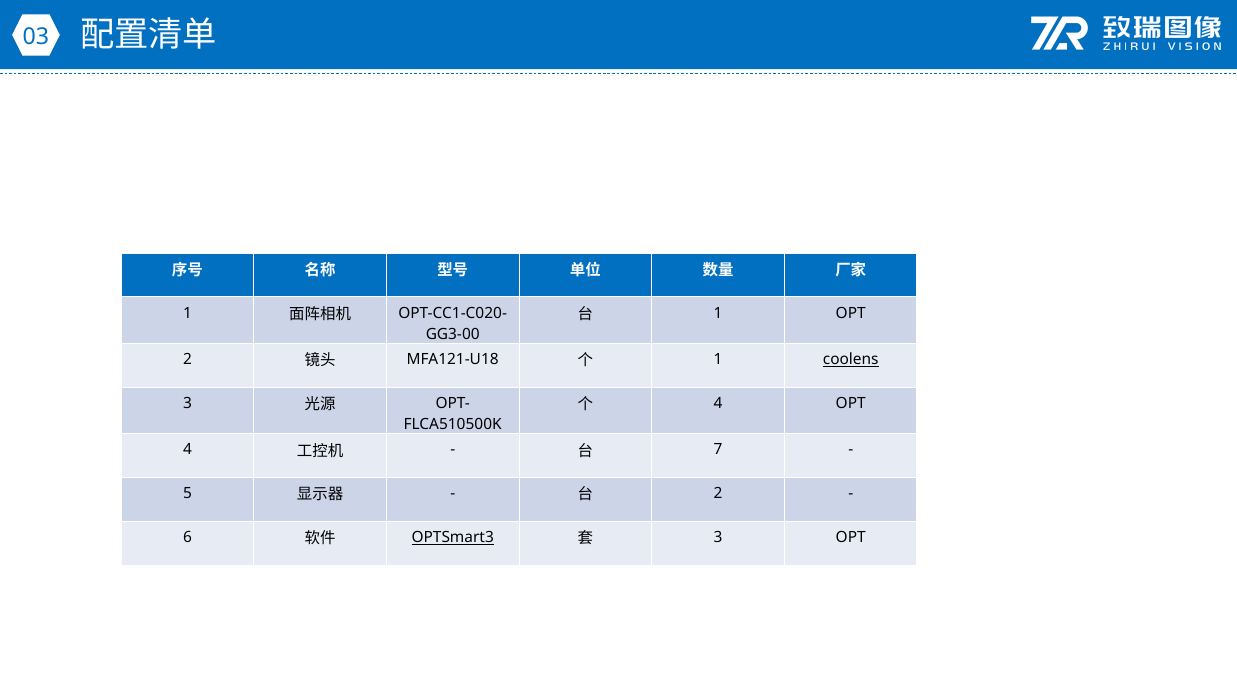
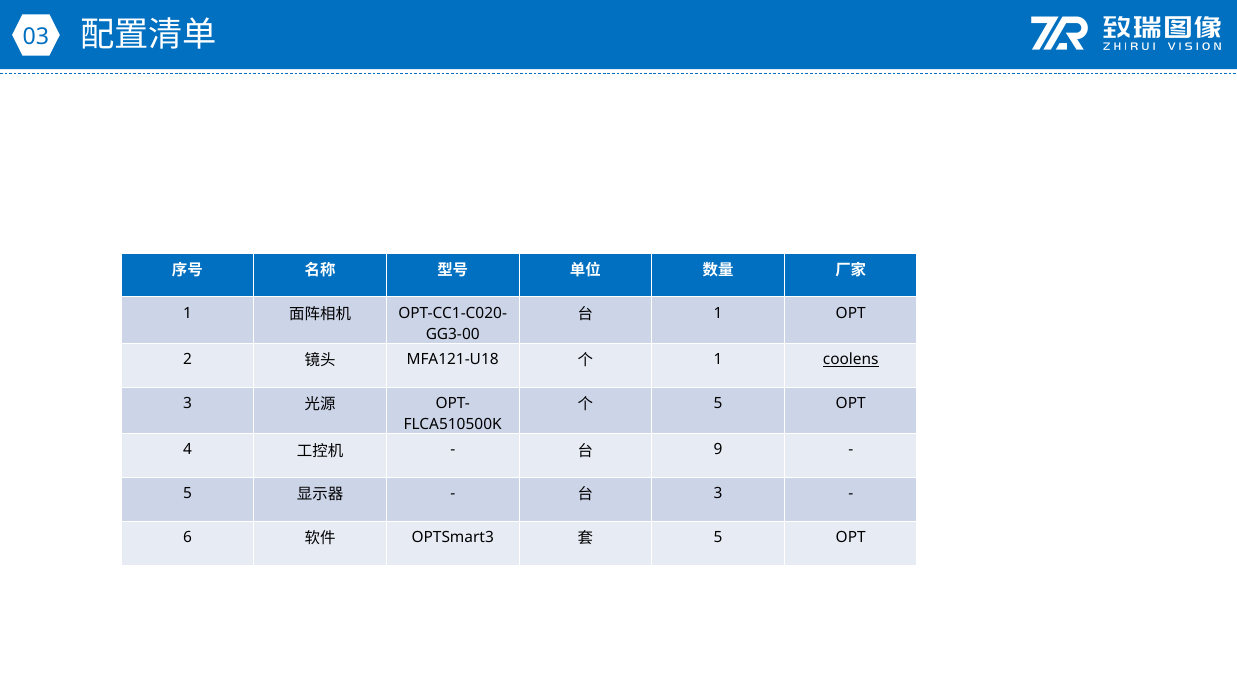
4 at (718, 403): 4 -> 5
7: 7 -> 9
2 at (718, 493): 2 -> 3
OPTSmart3 underline: present -> none
3 at (718, 537): 3 -> 5
